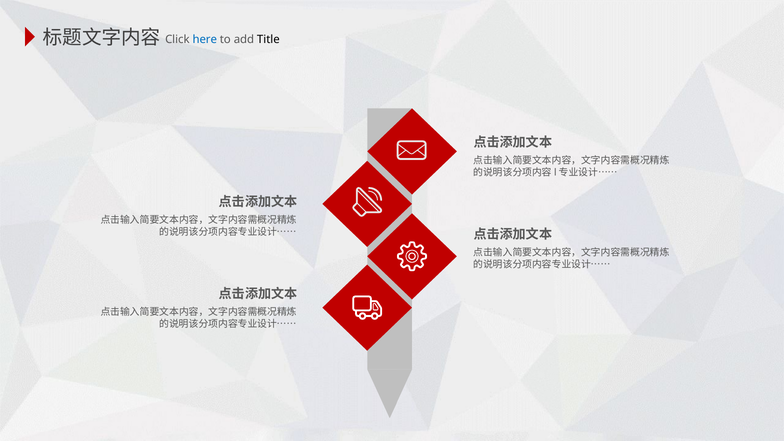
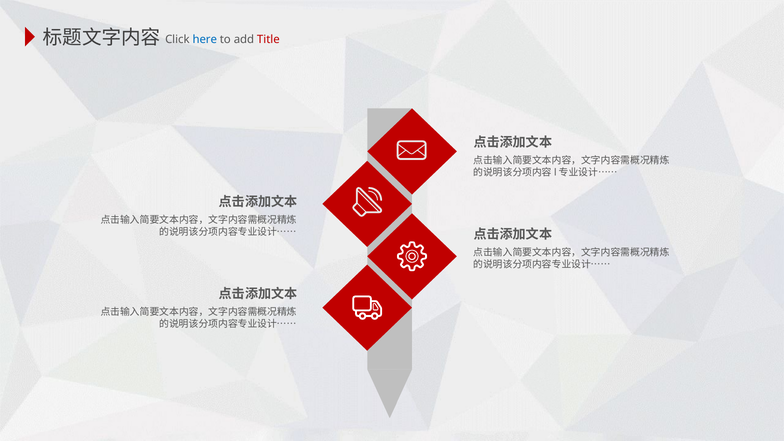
Title colour: black -> red
